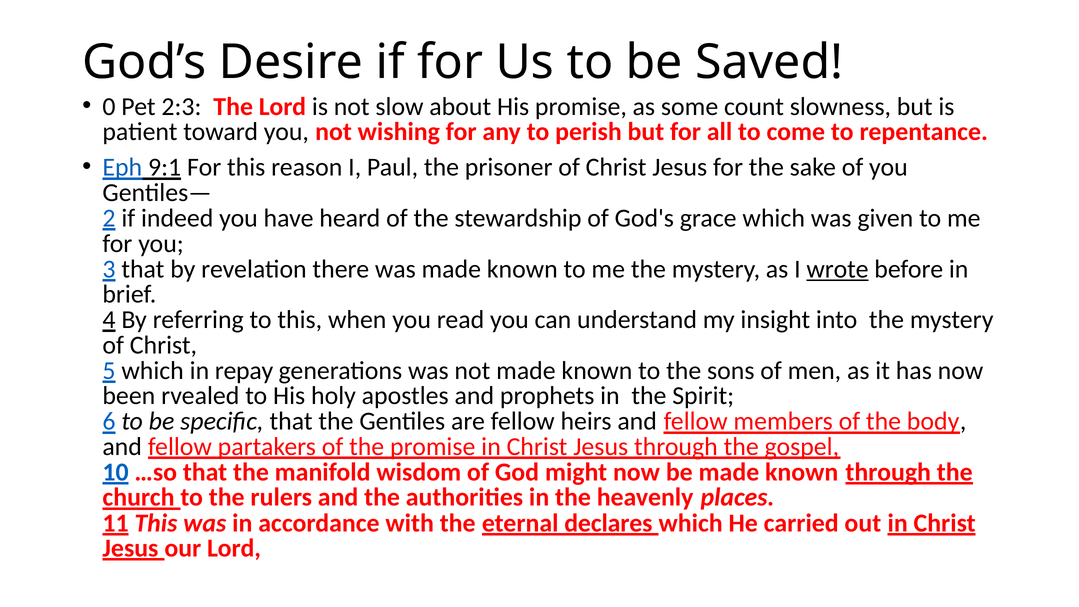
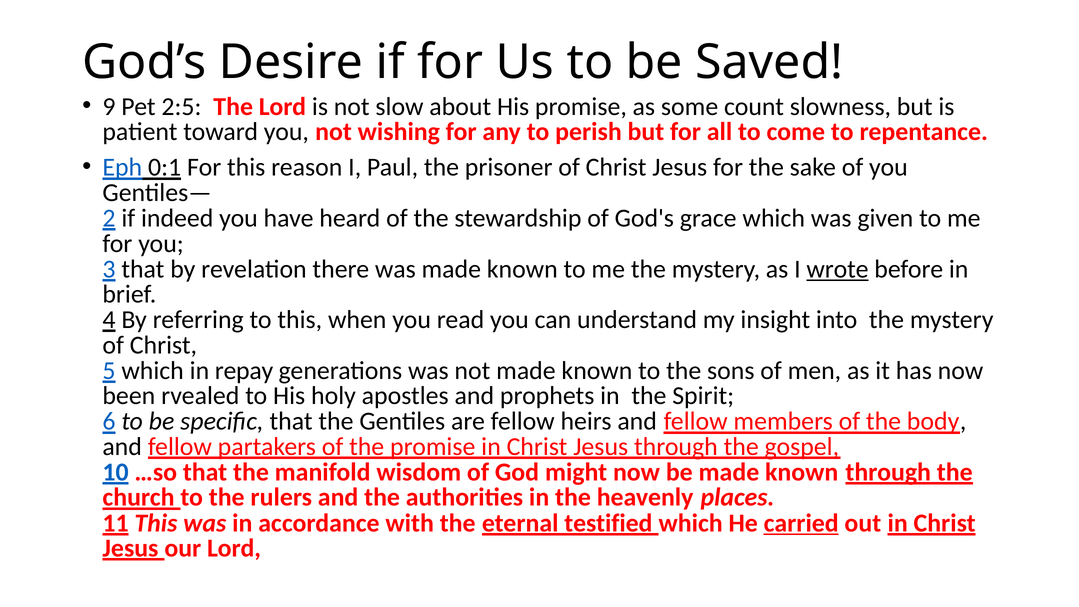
0: 0 -> 9
2:3: 2:3 -> 2:5
9:1: 9:1 -> 0:1
declares: declares -> testified
carried underline: none -> present
